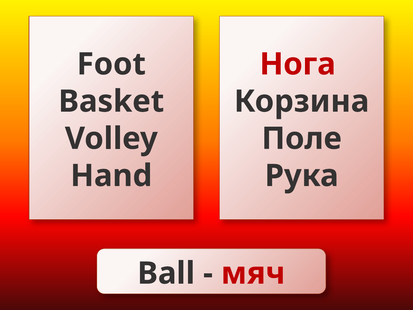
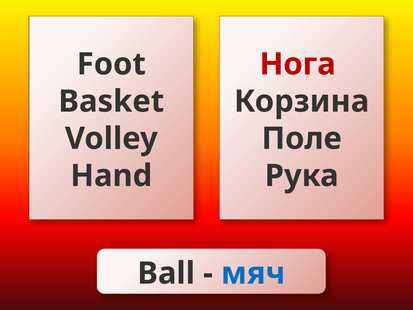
мяч colour: red -> blue
